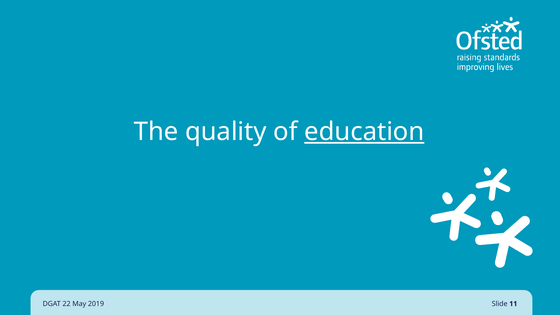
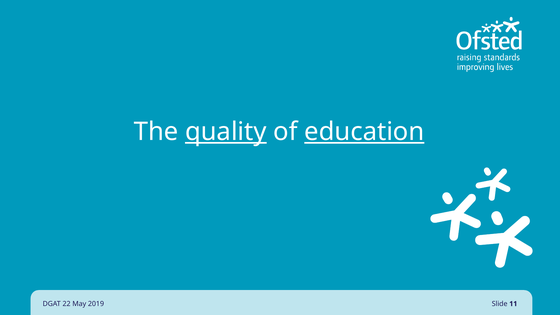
quality underline: none -> present
